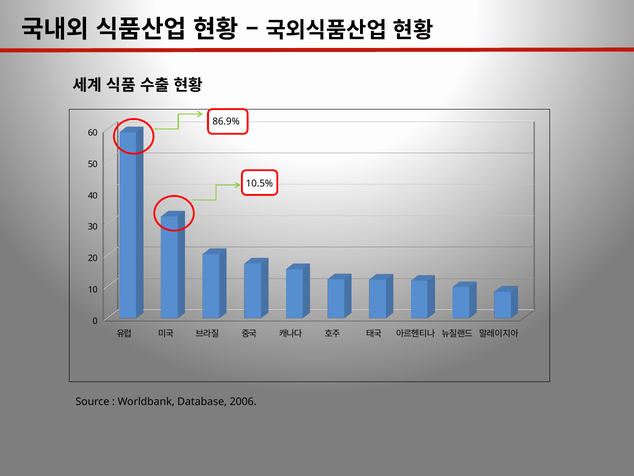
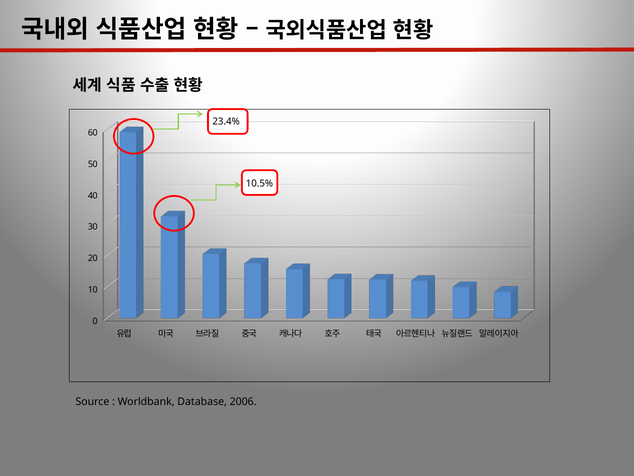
86.9%: 86.9% -> 23.4%
